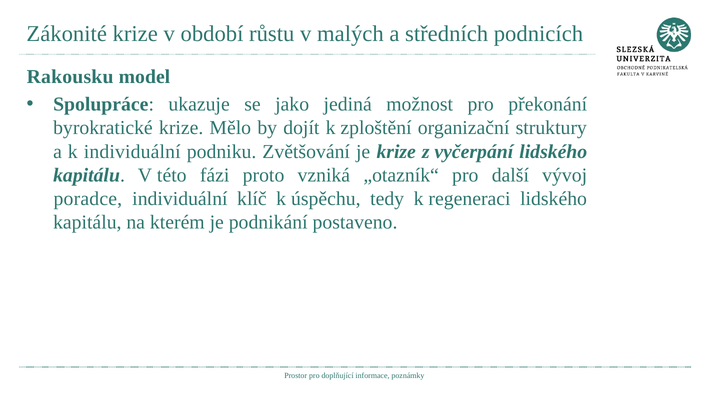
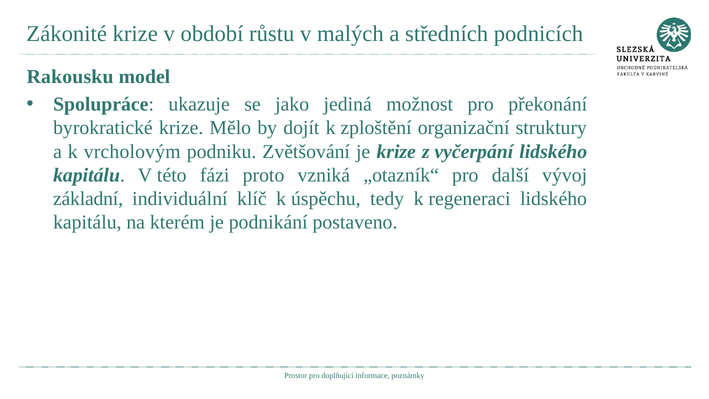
k individuální: individuální -> vrcholovým
poradce: poradce -> základní
